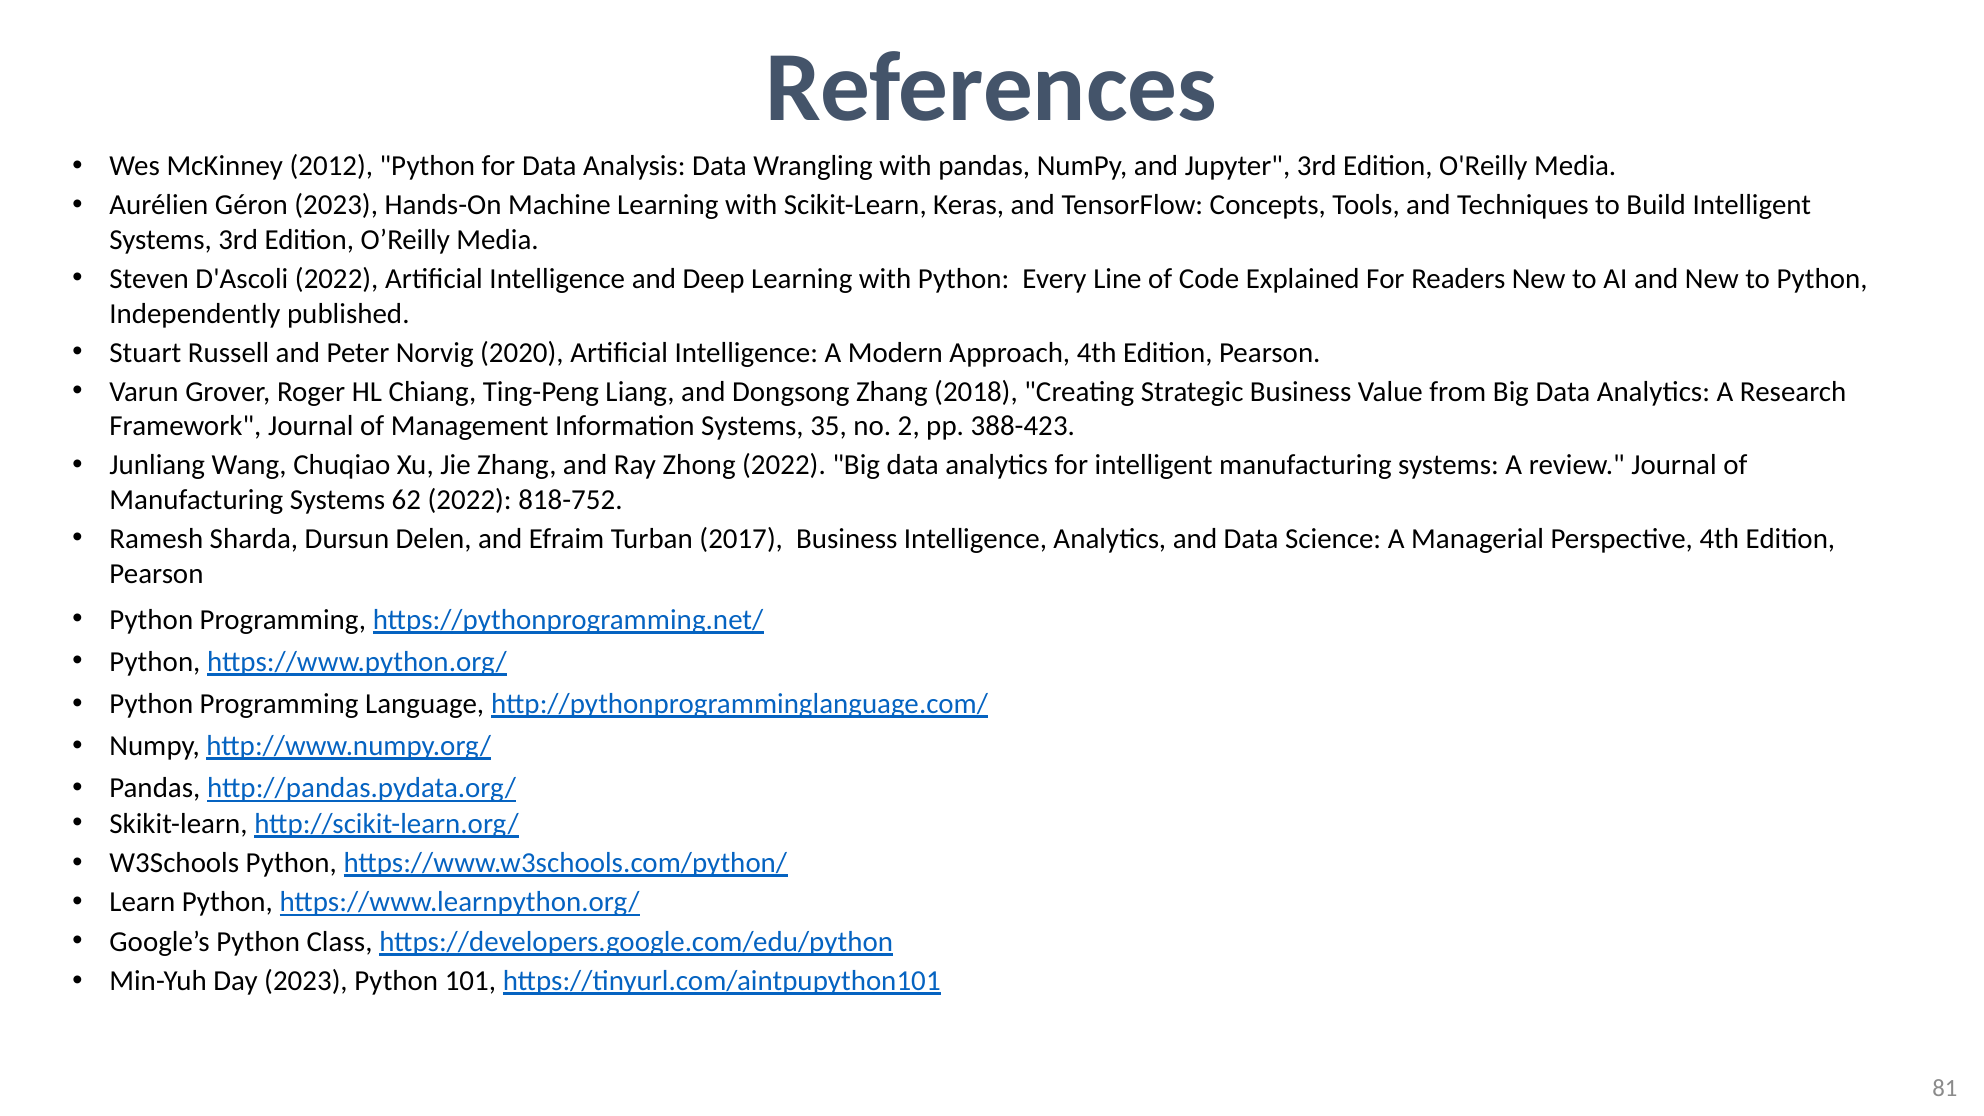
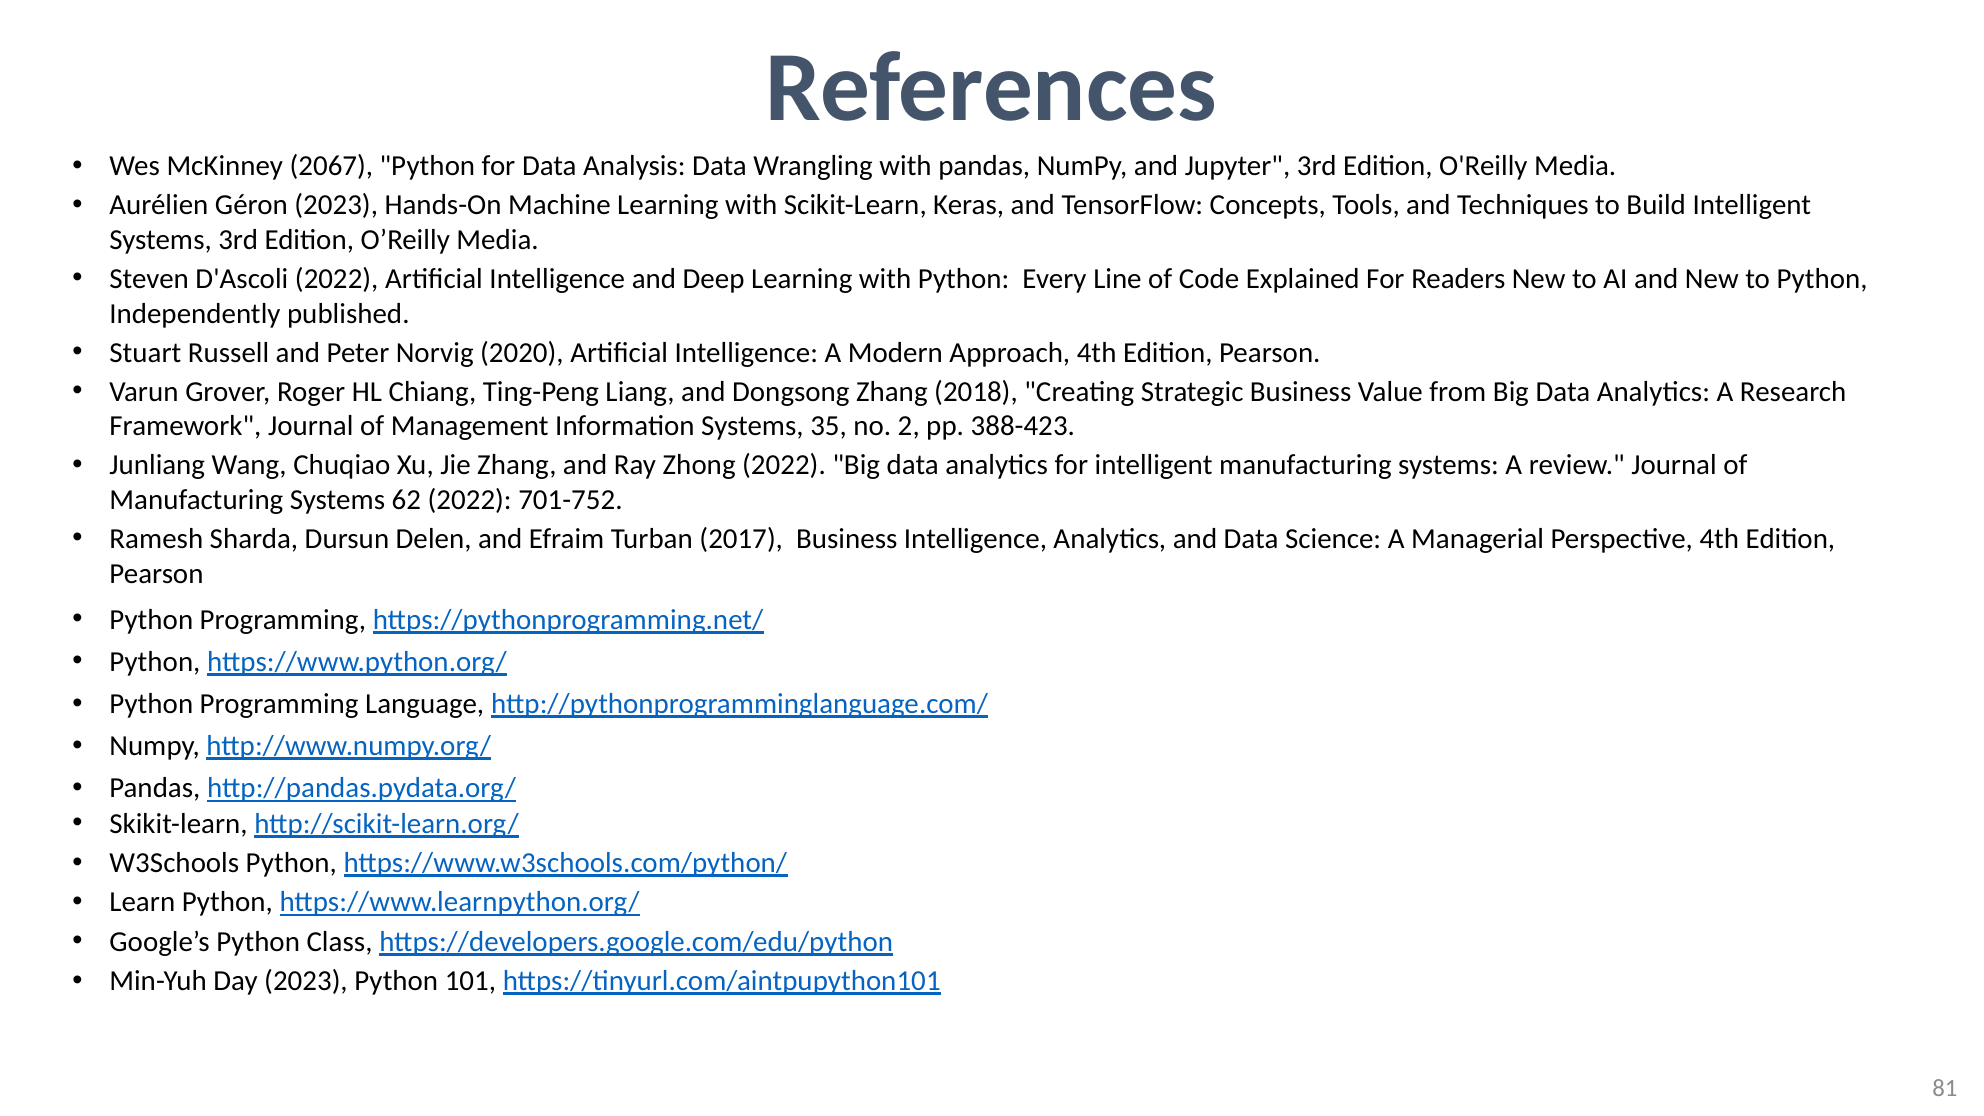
2012: 2012 -> 2067
818-752: 818-752 -> 701-752
